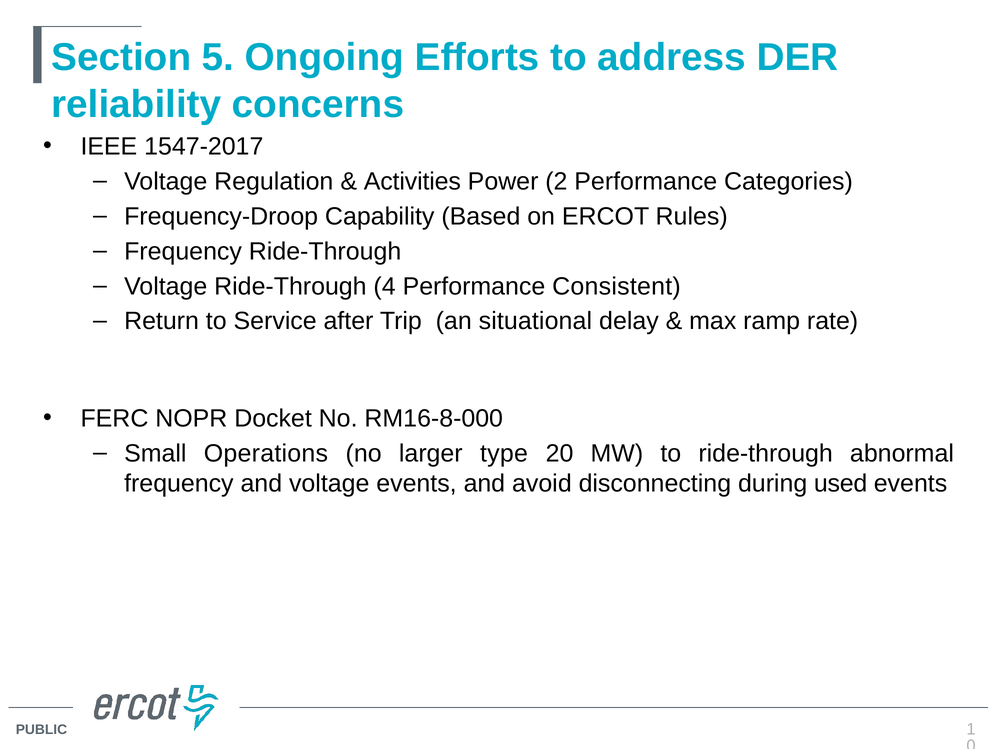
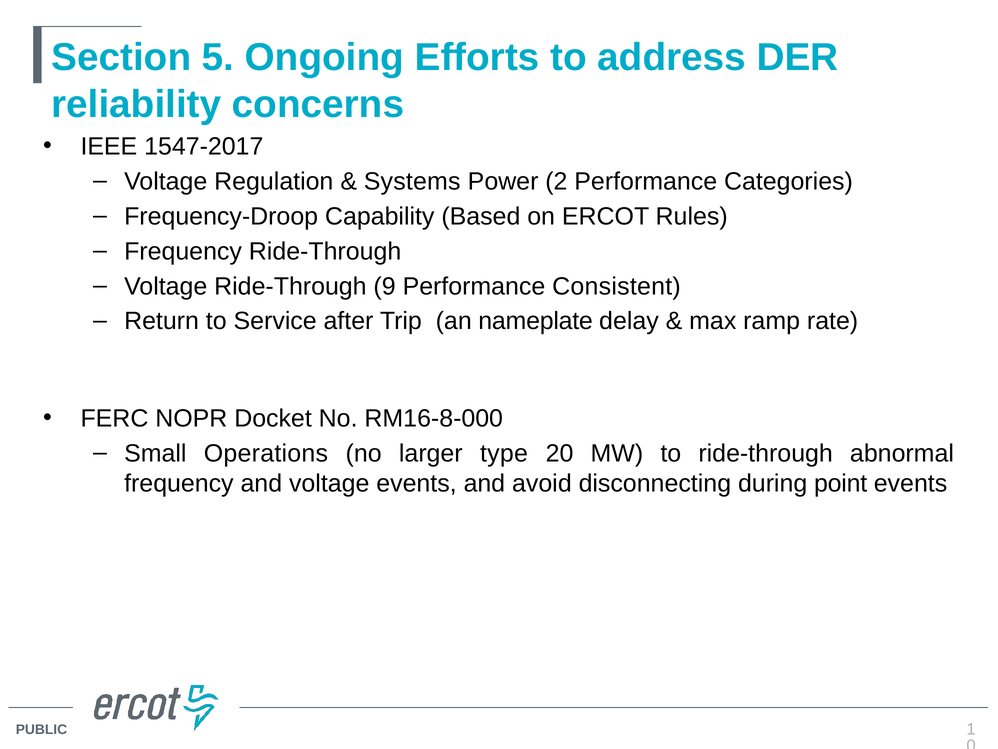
Activities: Activities -> Systems
4: 4 -> 9
situational: situational -> nameplate
used: used -> point
